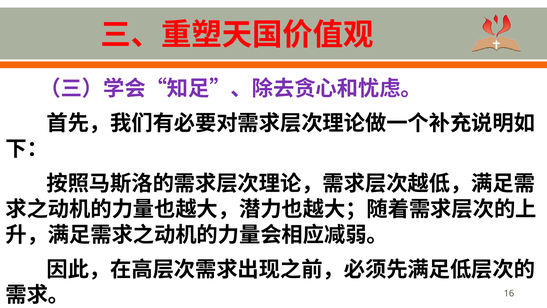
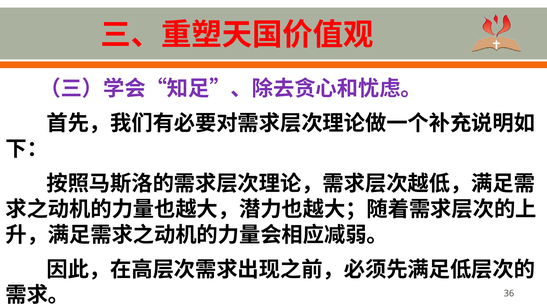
16: 16 -> 36
